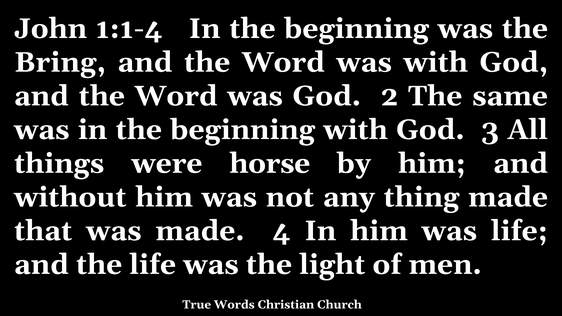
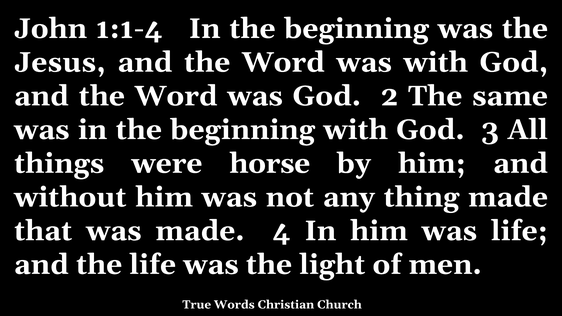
Bring: Bring -> Jesus
